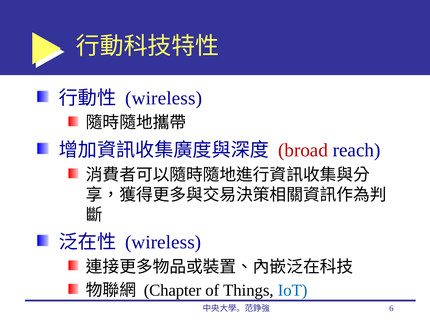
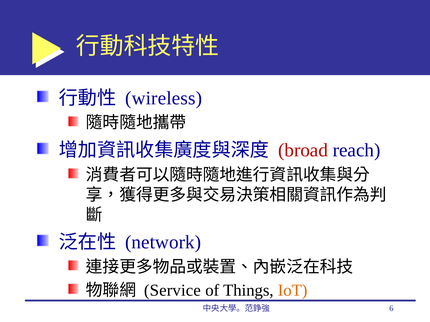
wireless at (163, 243): wireless -> network
Chapter: Chapter -> Service
IoT colour: blue -> orange
